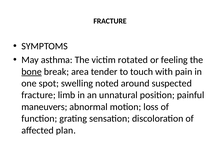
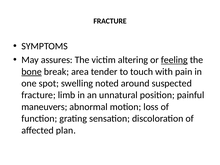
asthma: asthma -> assures
rotated: rotated -> altering
feeling underline: none -> present
